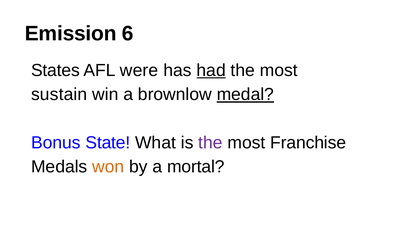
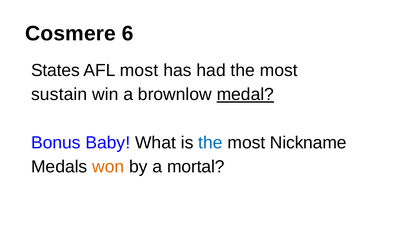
Emission: Emission -> Cosmere
AFL were: were -> most
had underline: present -> none
State: State -> Baby
the at (210, 143) colour: purple -> blue
Franchise: Franchise -> Nickname
